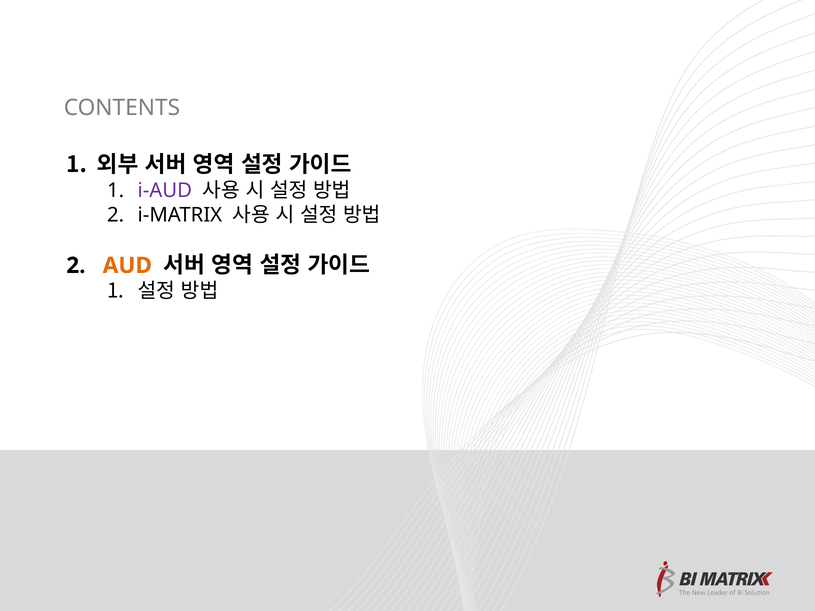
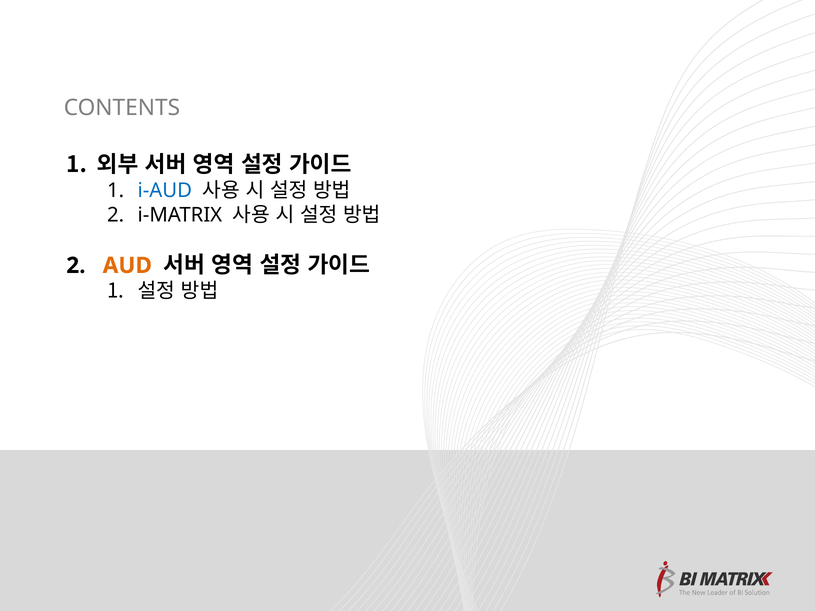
i-AUD colour: purple -> blue
